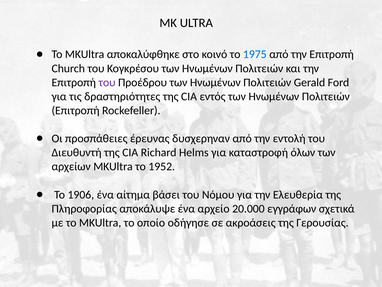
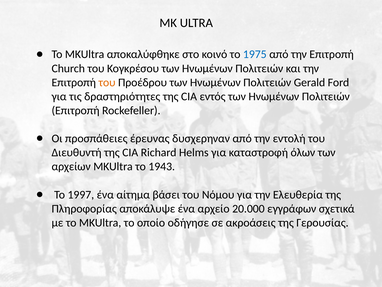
του at (107, 82) colour: purple -> orange
1952: 1952 -> 1943
1906: 1906 -> 1997
